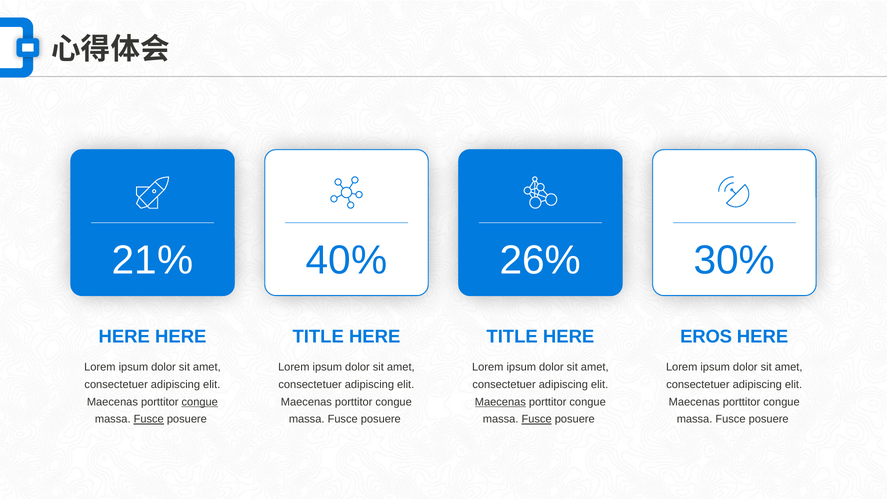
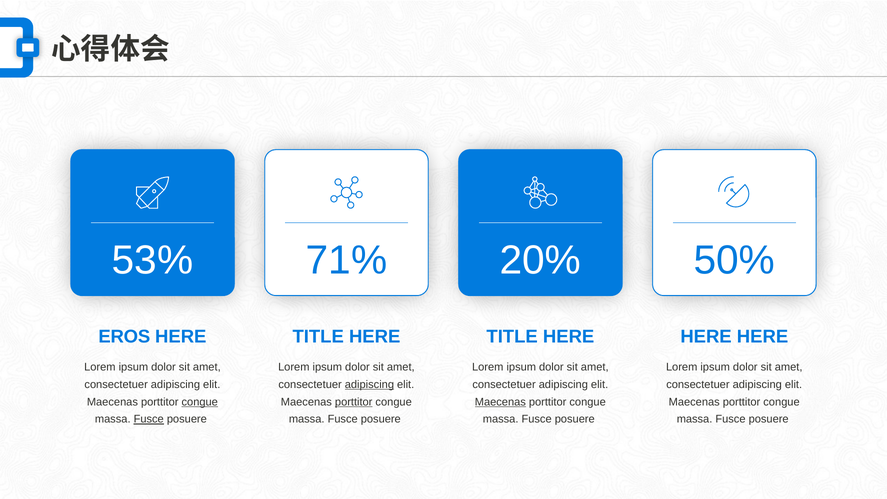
21%: 21% -> 53%
40%: 40% -> 71%
26%: 26% -> 20%
30%: 30% -> 50%
HERE at (124, 336): HERE -> EROS
EROS at (706, 336): EROS -> HERE
adipiscing at (369, 385) underline: none -> present
porttitor at (354, 402) underline: none -> present
Fusce at (537, 419) underline: present -> none
